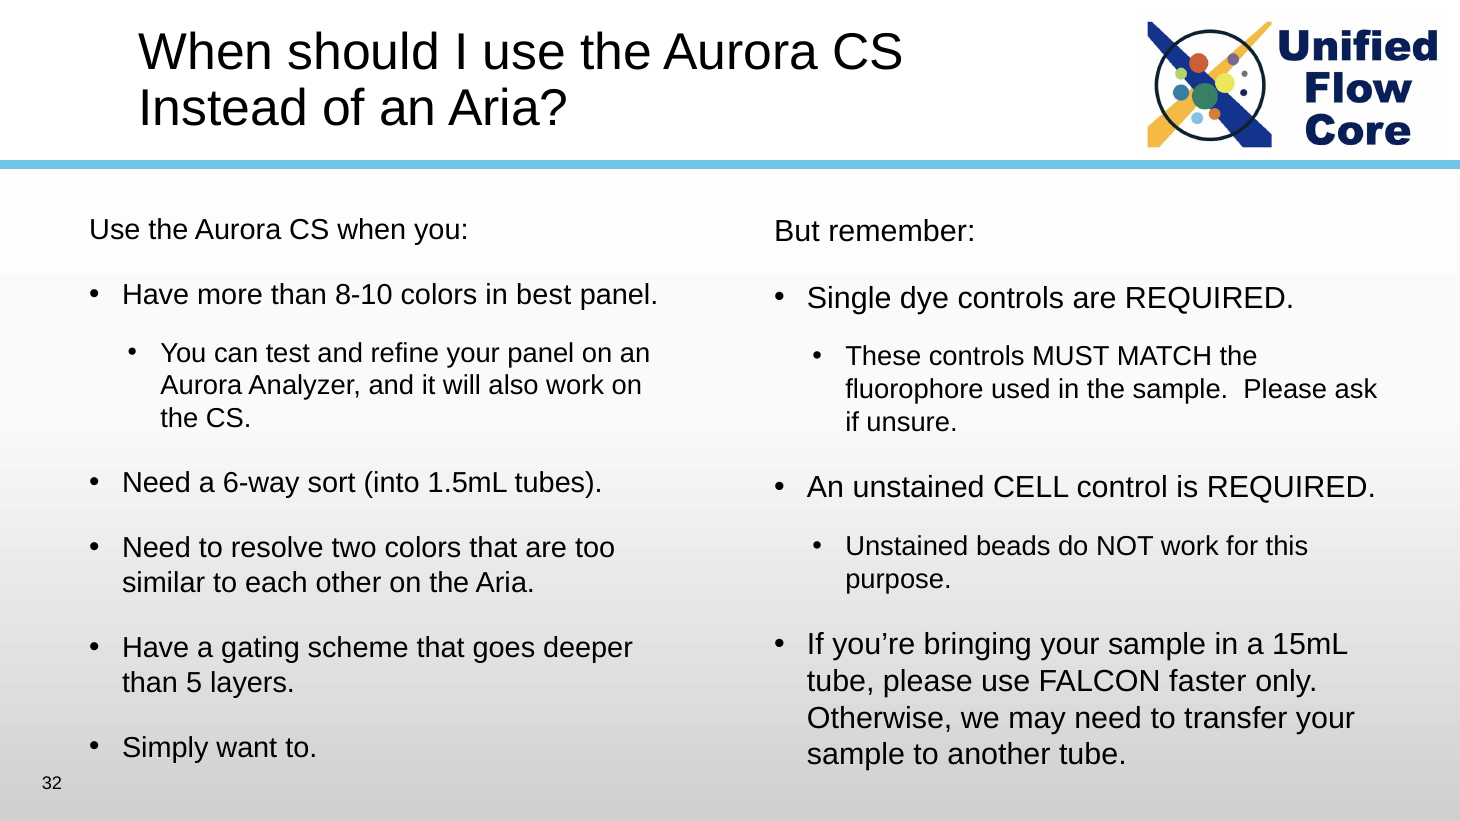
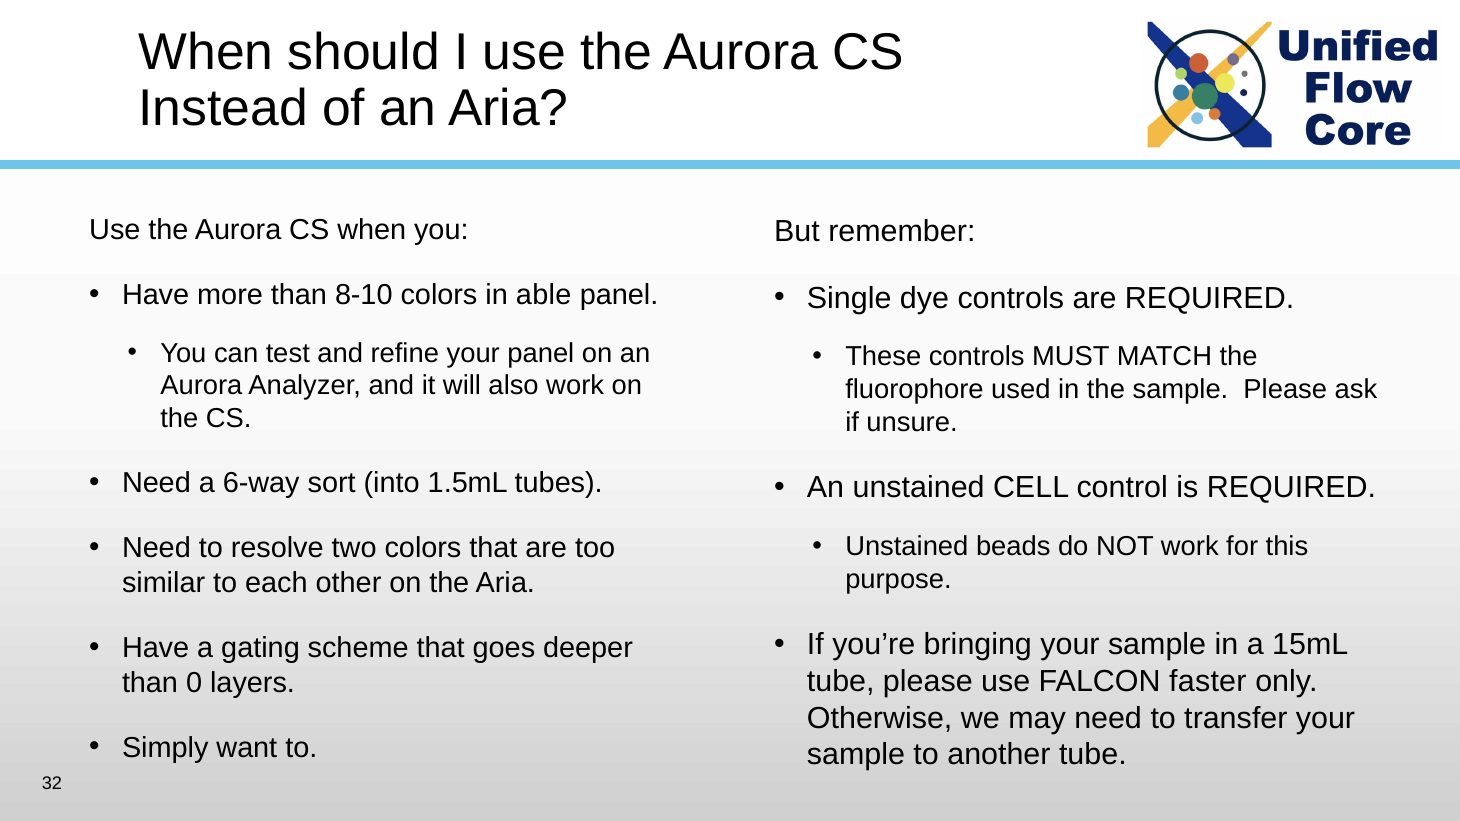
best: best -> able
5: 5 -> 0
